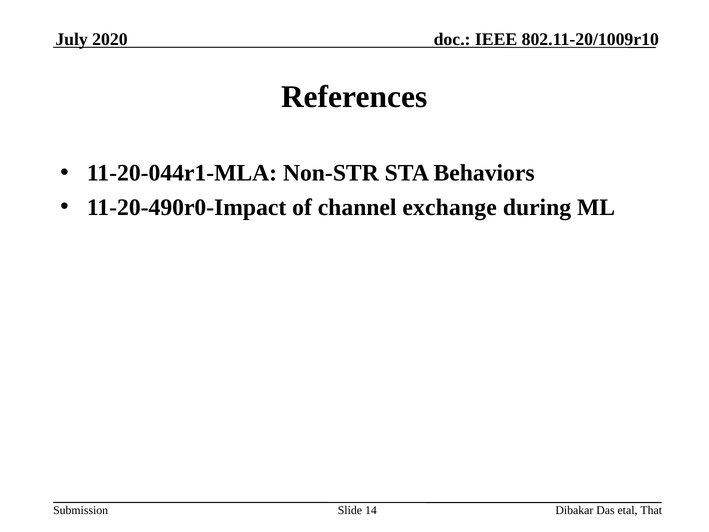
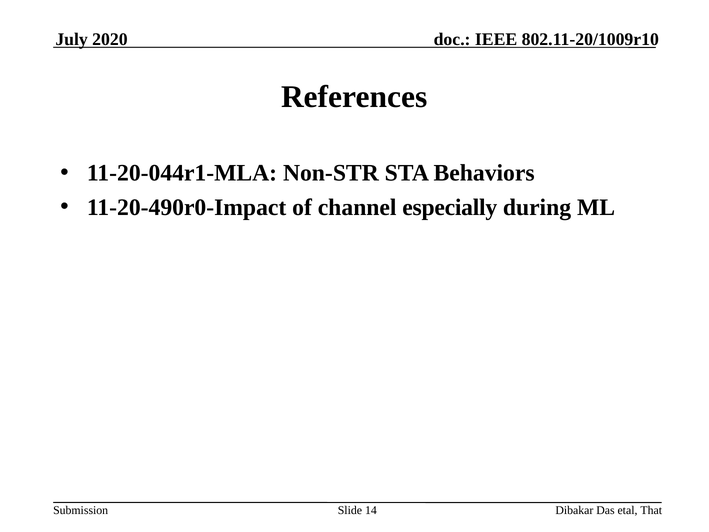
exchange: exchange -> especially
